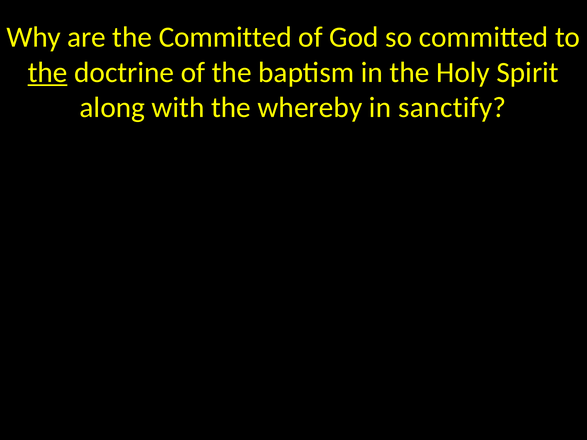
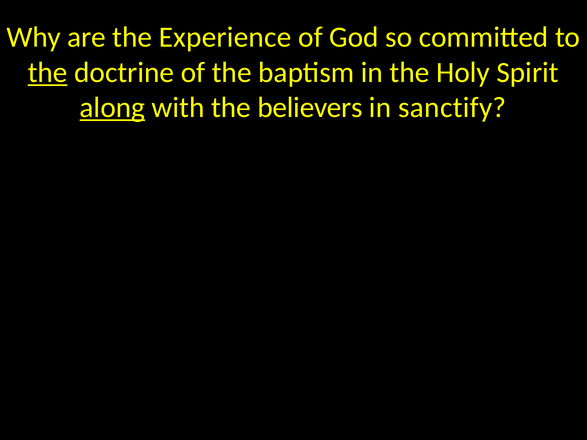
the Committed: Committed -> Experience
along underline: none -> present
whereby: whereby -> believers
